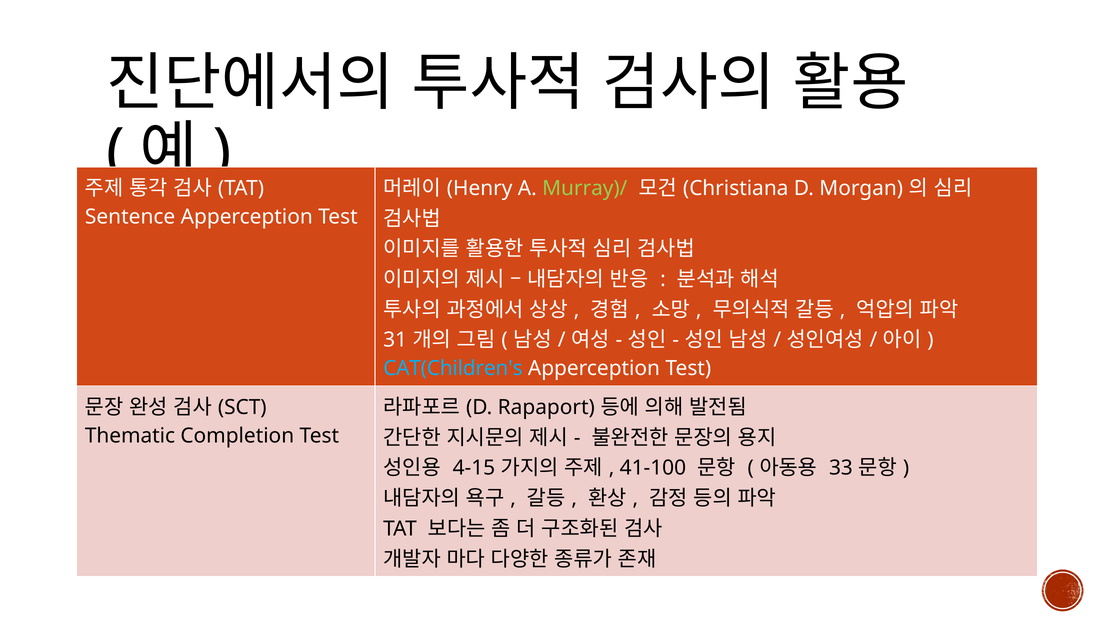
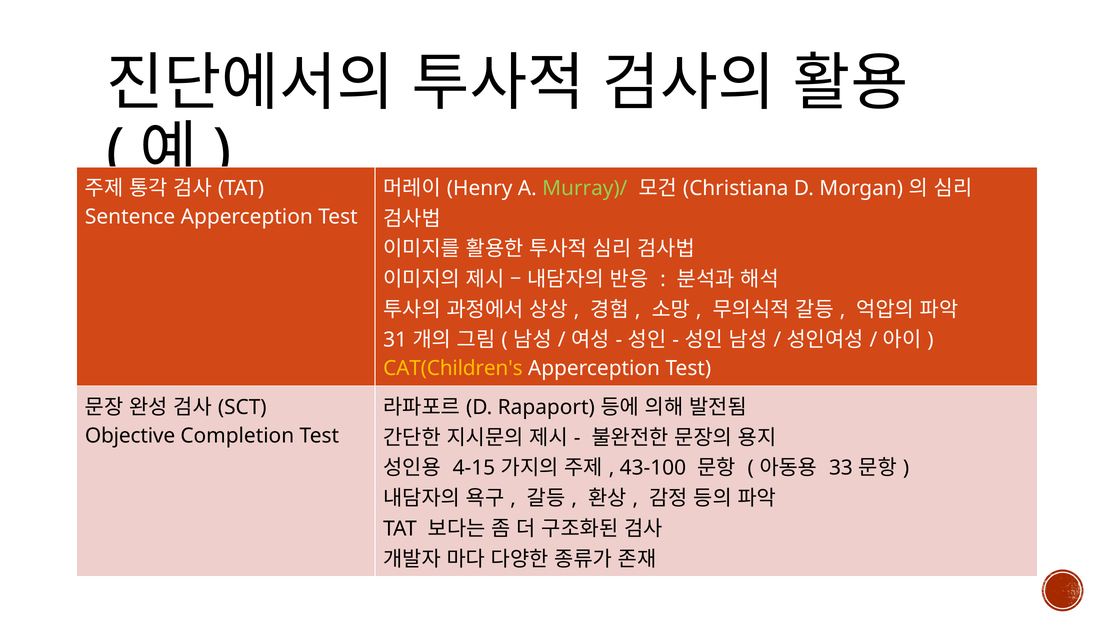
CAT(Children's colour: light blue -> yellow
Thematic: Thematic -> Objective
41-100: 41-100 -> 43-100
